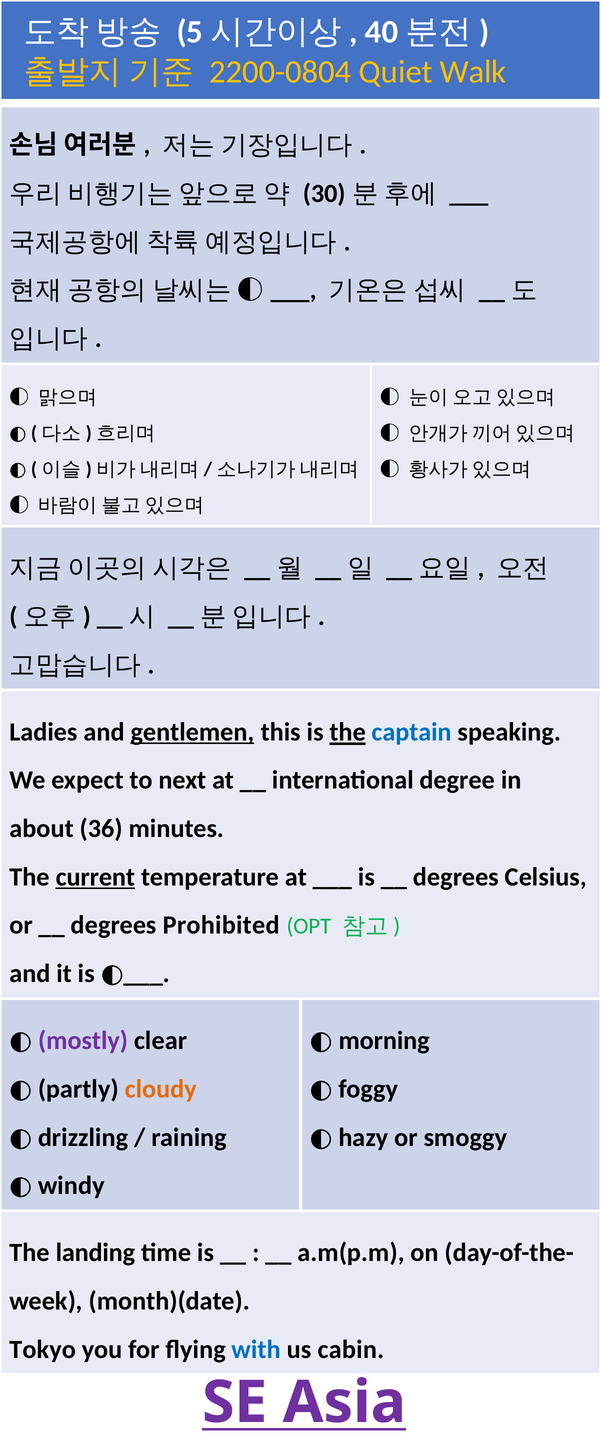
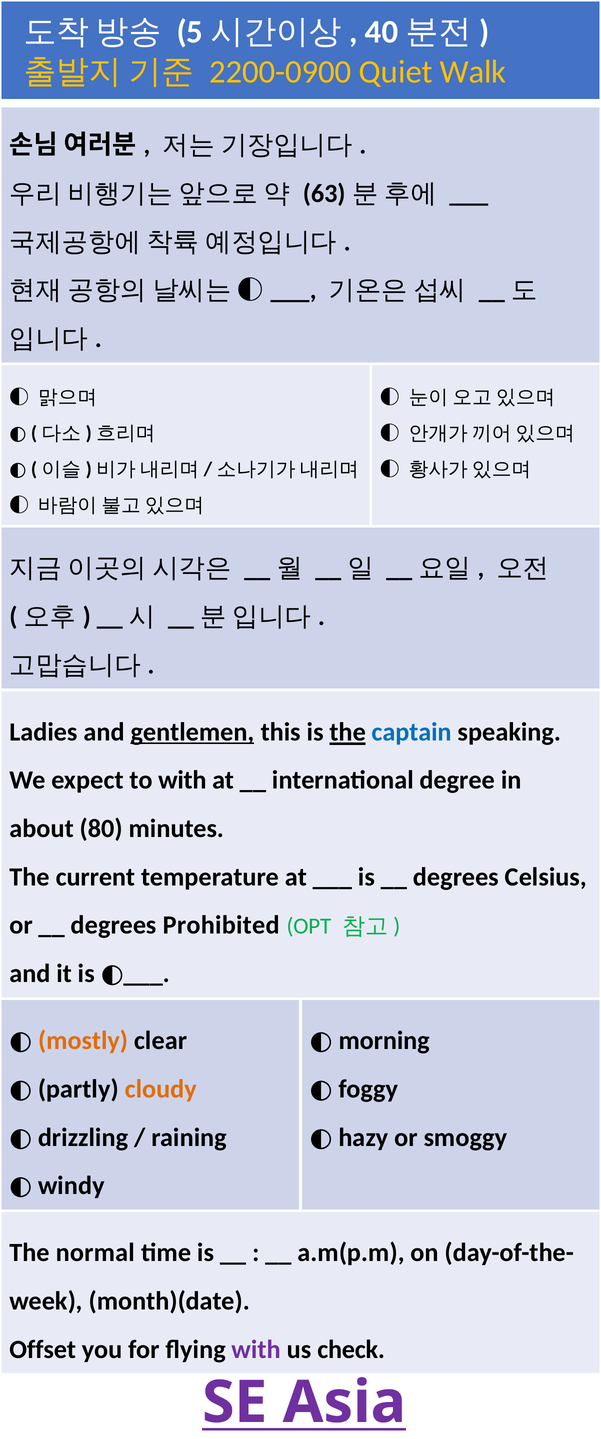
2200-0804: 2200-0804 -> 2200-0900
30: 30 -> 63
to next: next -> with
36: 36 -> 80
current underline: present -> none
mostly colour: purple -> orange
landing: landing -> normal
Tokyo: Tokyo -> Offset
with at (256, 1349) colour: blue -> purple
cabin: cabin -> check
